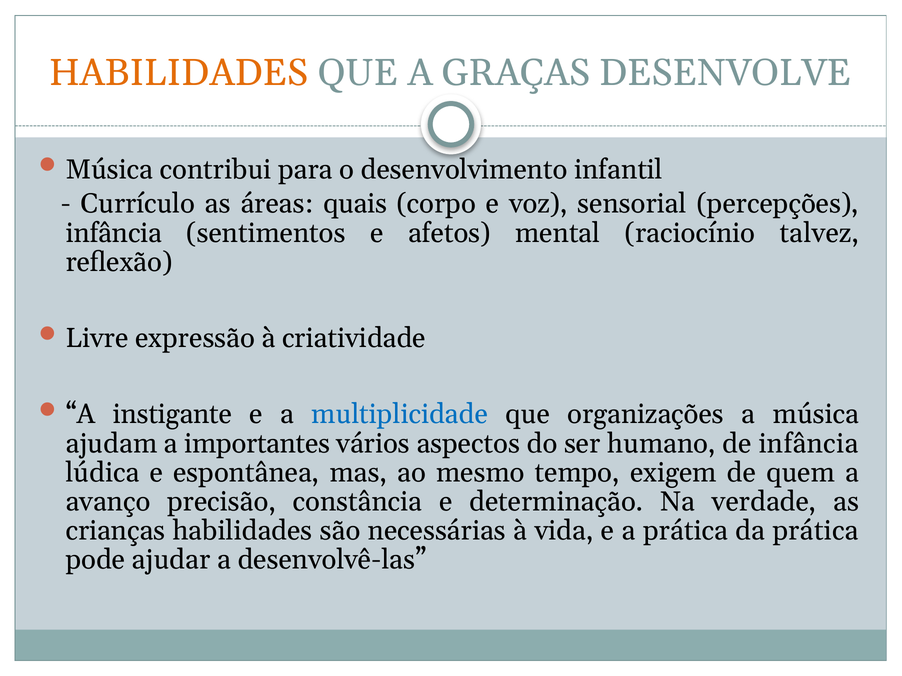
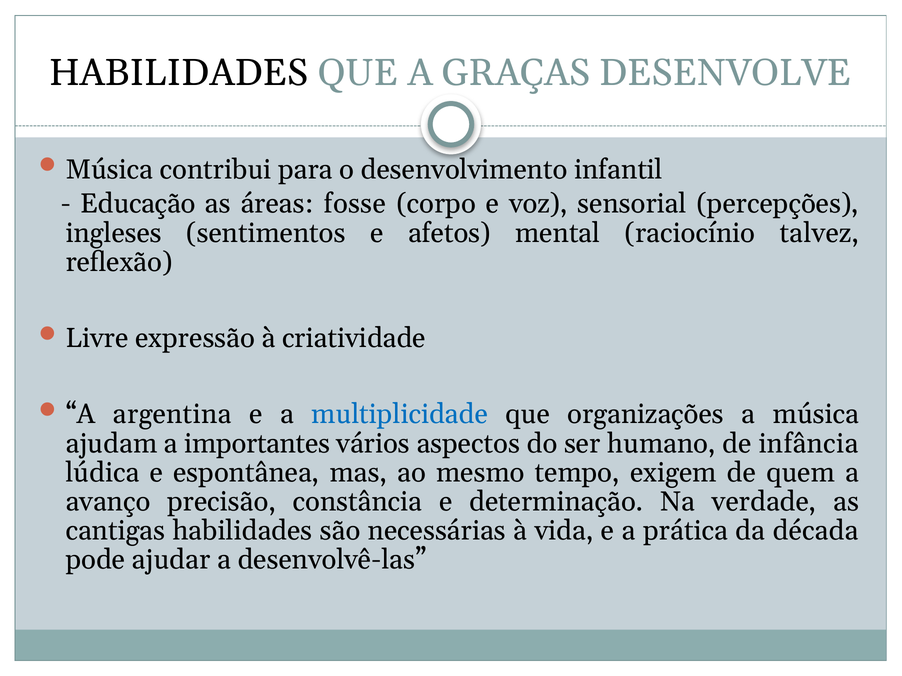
HABILIDADES at (179, 73) colour: orange -> black
Currículo: Currículo -> Educação
quais: quais -> fosse
infância at (114, 233): infância -> ingleses
instigante: instigante -> argentina
crianças: crianças -> cantigas
da prática: prática -> década
